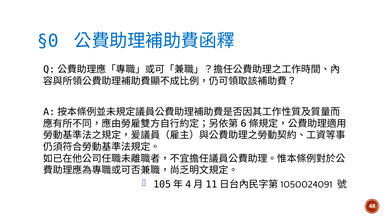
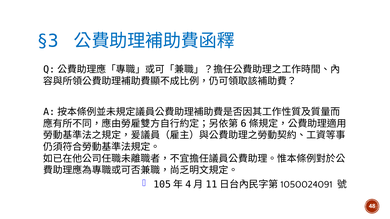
§0: §0 -> §3
